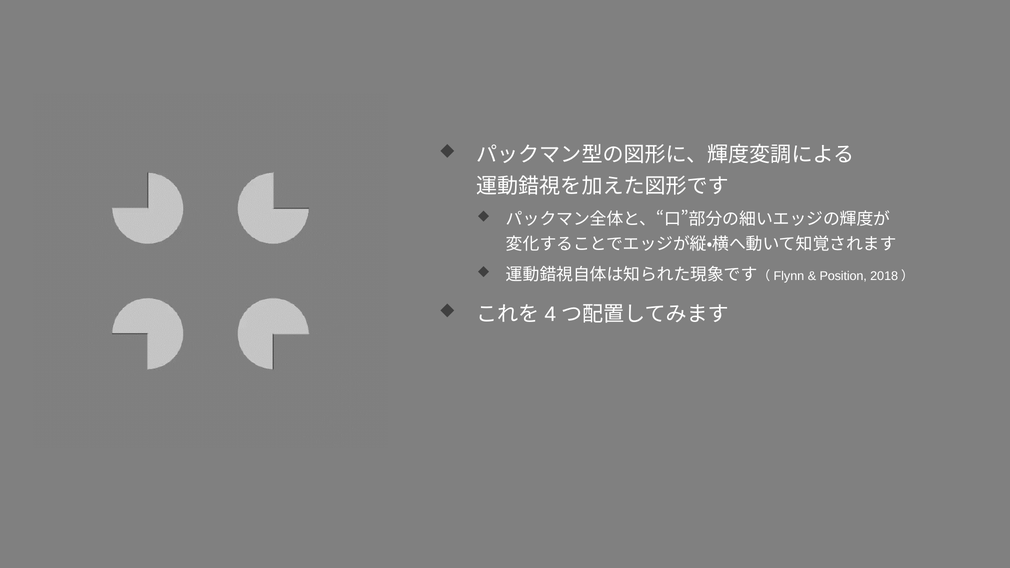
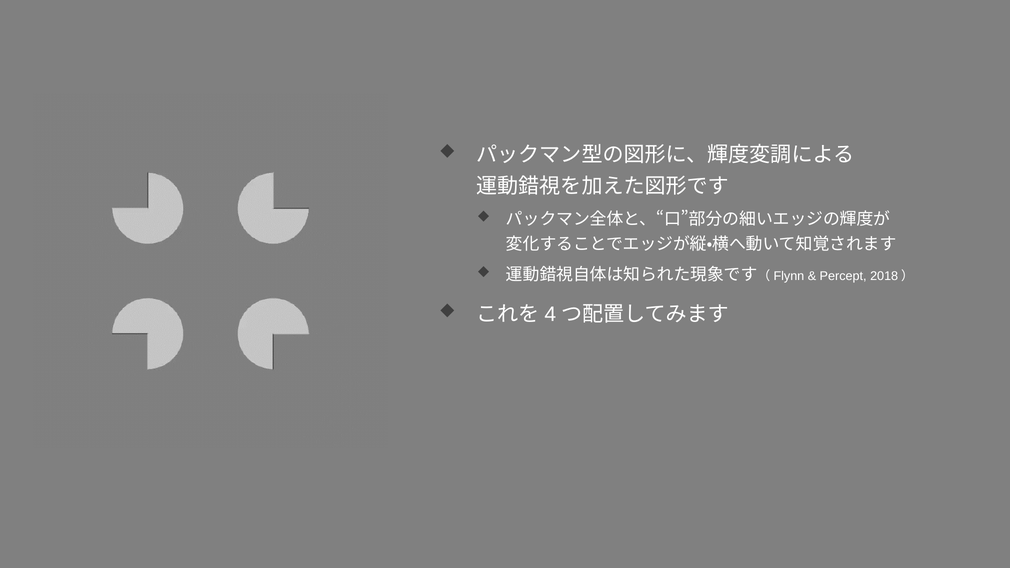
Position: Position -> Percept
